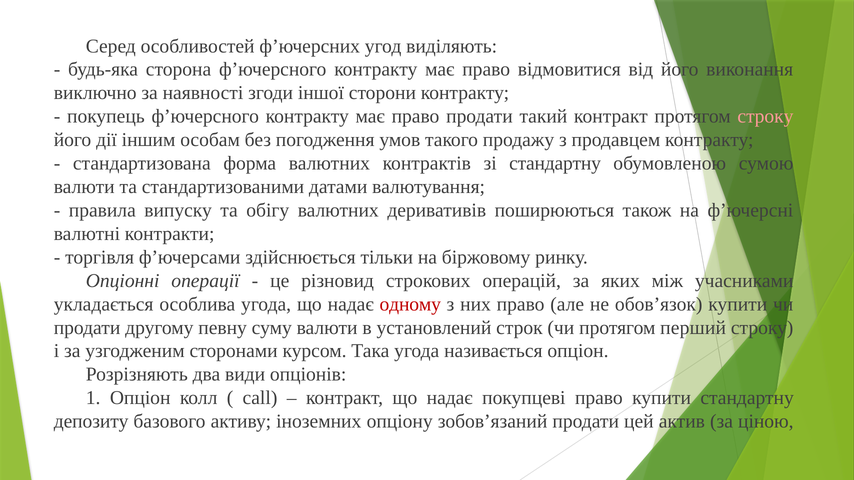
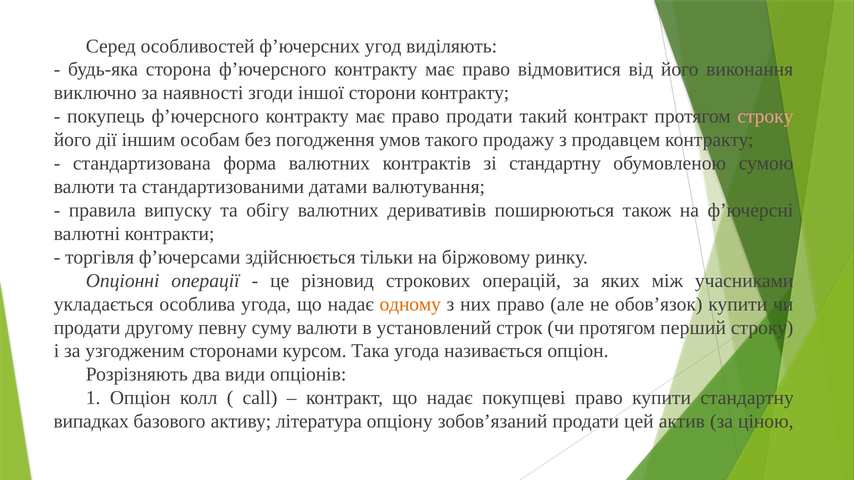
одному colour: red -> orange
депозиту: депозиту -> випадках
іноземних: іноземних -> література
